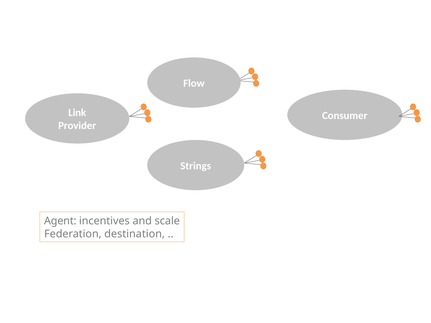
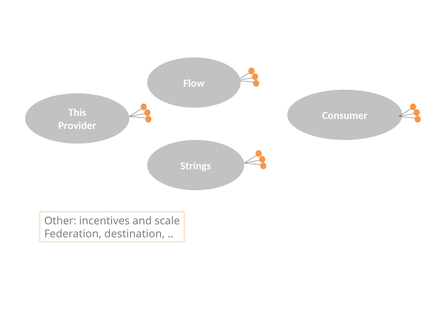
Link: Link -> This
Agent: Agent -> Other
